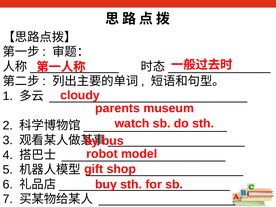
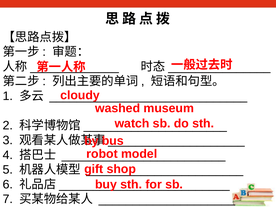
parents: parents -> washed
